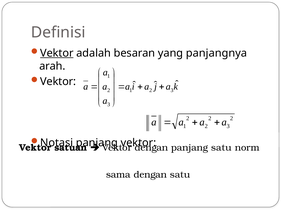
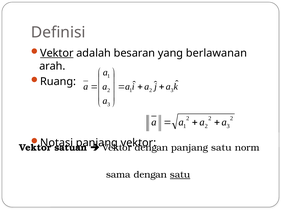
panjangnya: panjangnya -> berlawanan
Vektor at (58, 82): Vektor -> Ruang
satu at (180, 175) underline: none -> present
